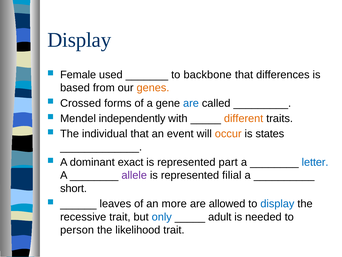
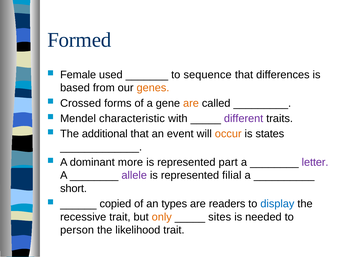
Display at (79, 40): Display -> Formed
backbone: backbone -> sequence
are at (191, 103) colour: blue -> orange
independently: independently -> characteristic
different colour: orange -> purple
individual: individual -> additional
exact: exact -> more
letter colour: blue -> purple
leaves: leaves -> copied
more: more -> types
allowed: allowed -> readers
only colour: blue -> orange
adult: adult -> sites
